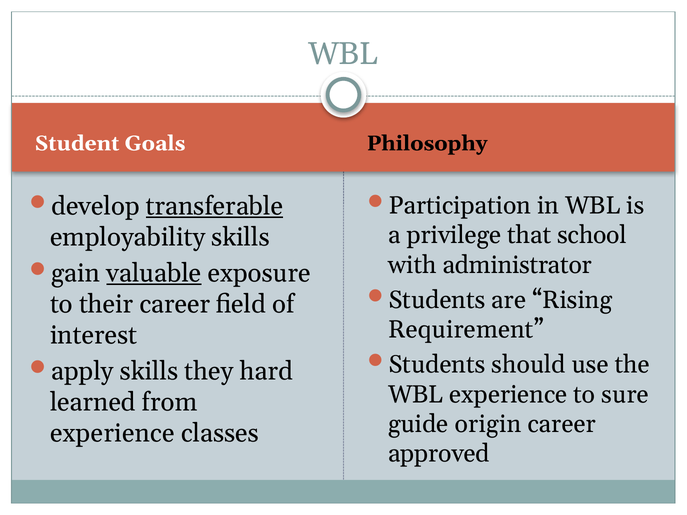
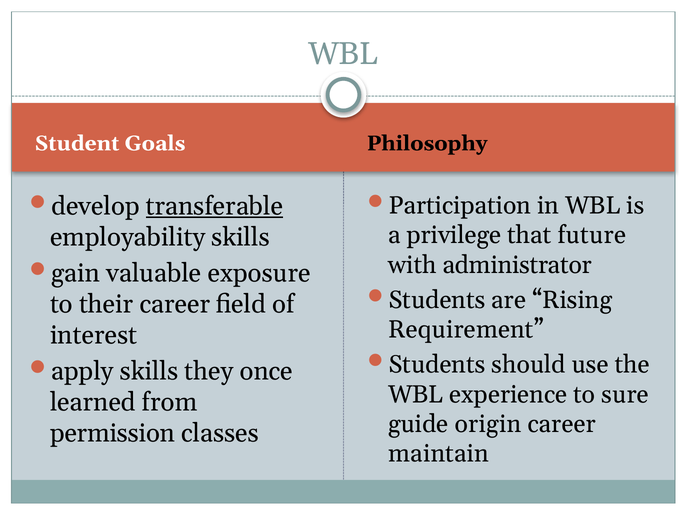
school: school -> future
valuable underline: present -> none
hard: hard -> once
experience at (112, 433): experience -> permission
approved: approved -> maintain
